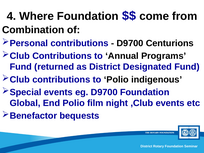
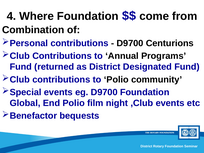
indigenous: indigenous -> community
